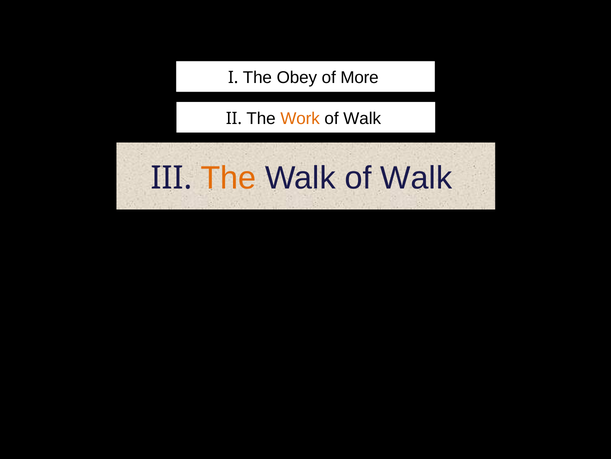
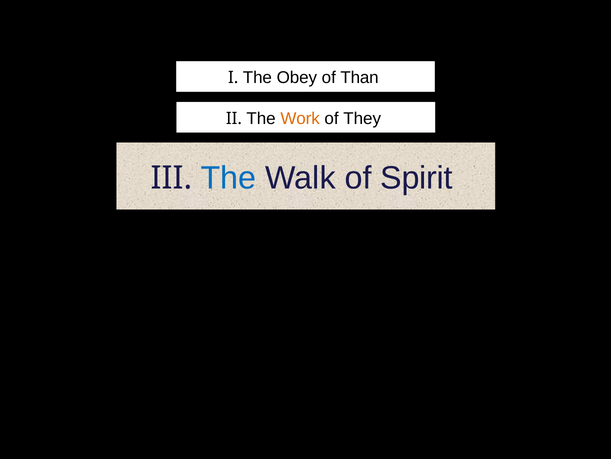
More: More -> Than
Walk at (362, 118): Walk -> They
The at (228, 178) colour: orange -> blue
Walk of Walk: Walk -> Spirit
